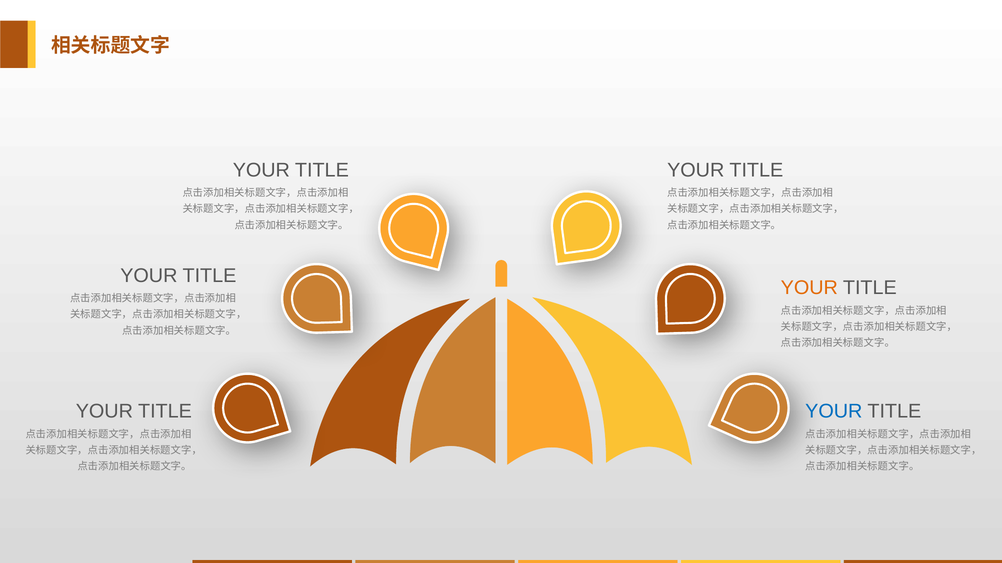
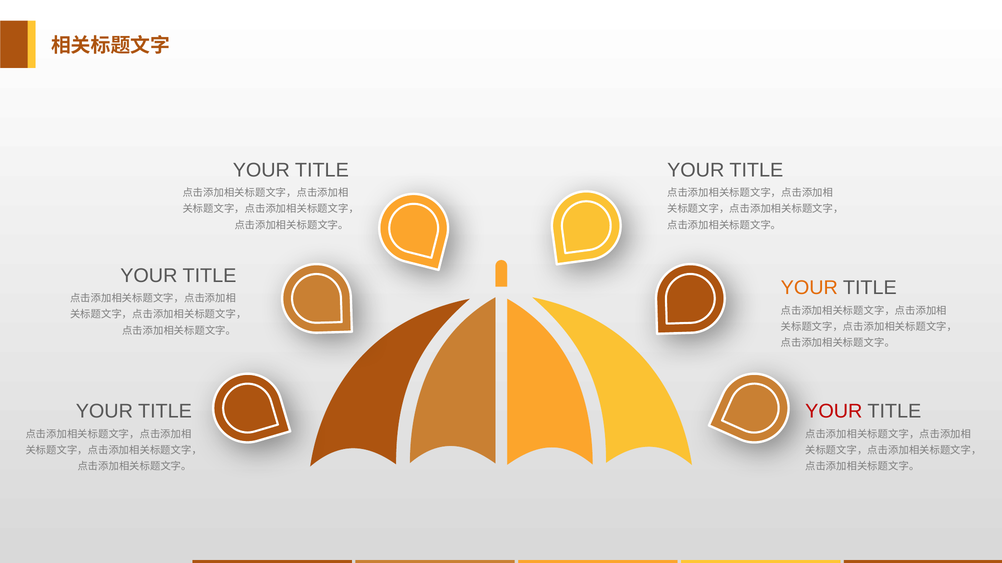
YOUR at (834, 412) colour: blue -> red
